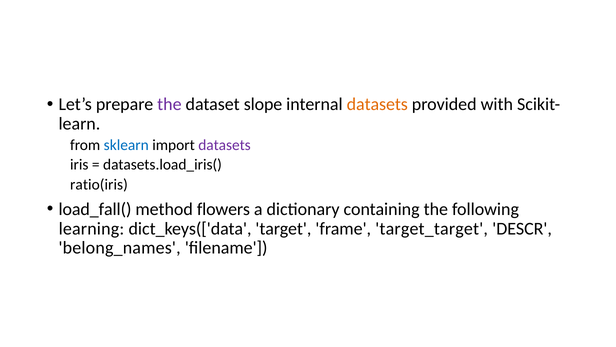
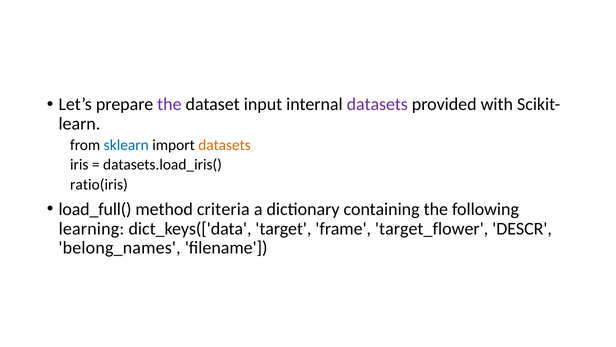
slope: slope -> input
datasets at (377, 104) colour: orange -> purple
datasets at (225, 145) colour: purple -> orange
load_fall(: load_fall( -> load_full(
flowers: flowers -> criteria
target_target: target_target -> target_flower
